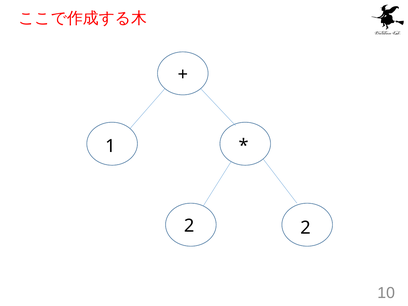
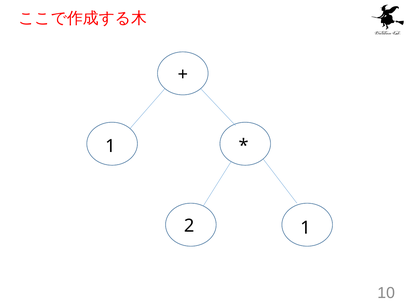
2 2: 2 -> 1
